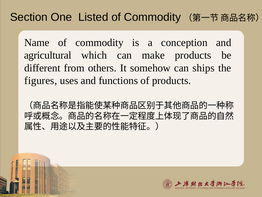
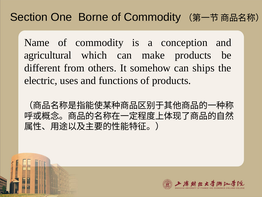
Listed: Listed -> Borne
figures: figures -> electric
